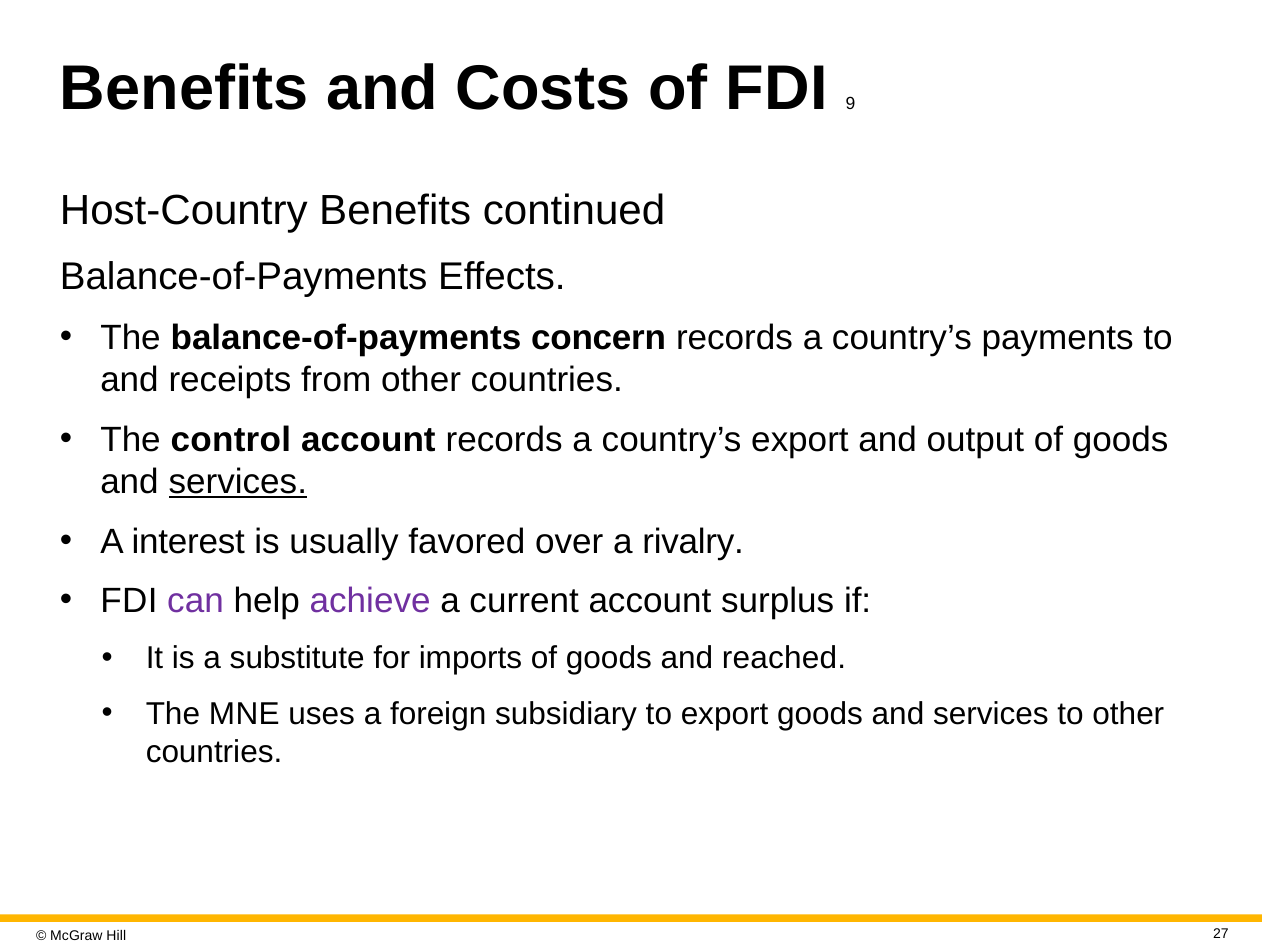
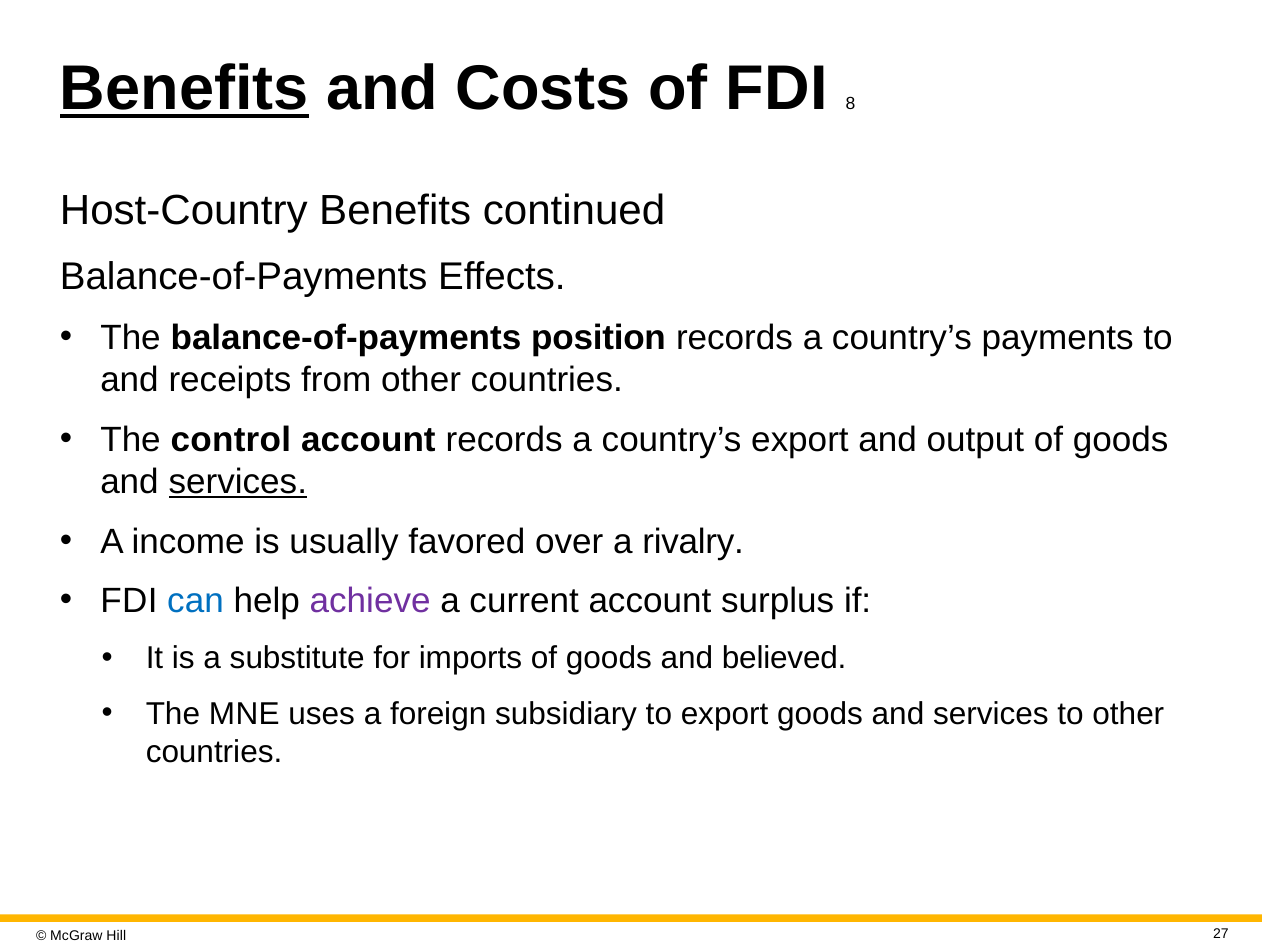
Benefits at (184, 88) underline: none -> present
9: 9 -> 8
concern: concern -> position
interest: interest -> income
can colour: purple -> blue
reached: reached -> believed
